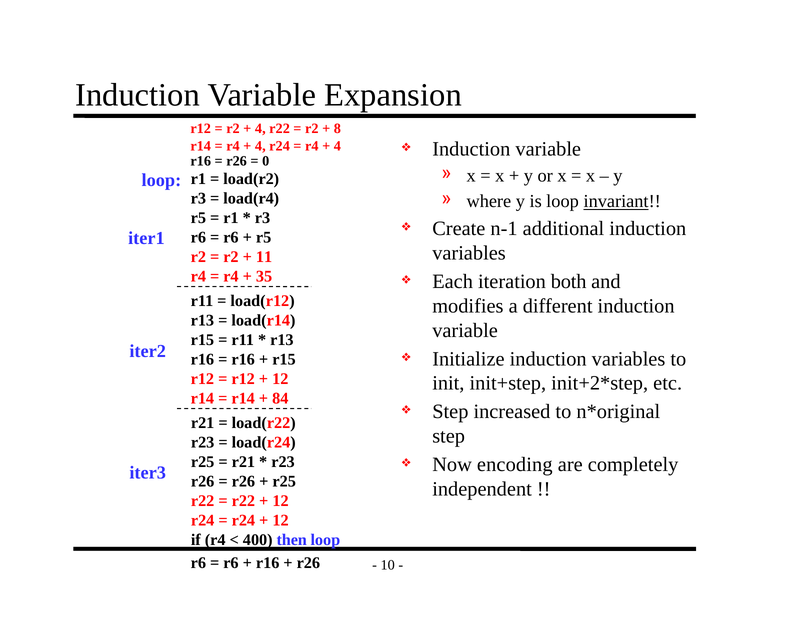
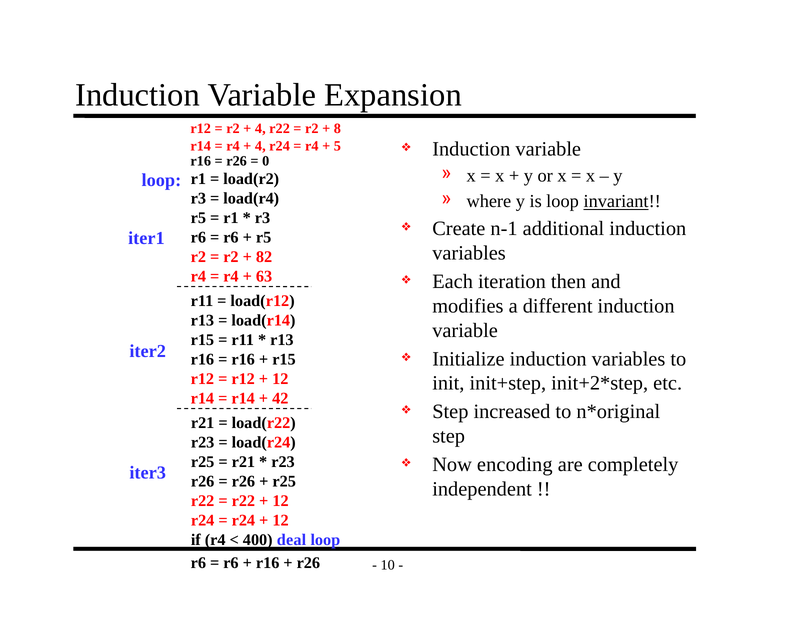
4 at (337, 146): 4 -> 5
11: 11 -> 82
35: 35 -> 63
both: both -> then
84: 84 -> 42
then: then -> deal
